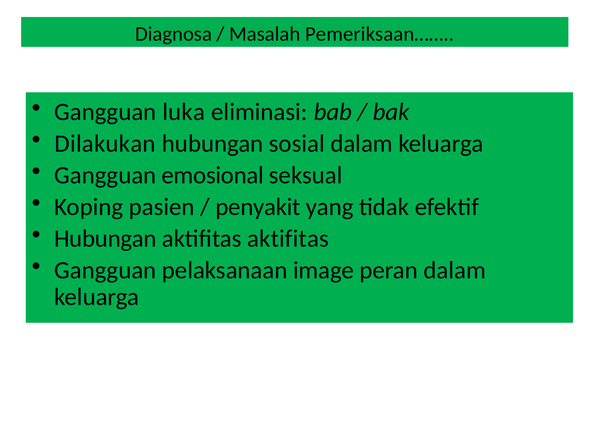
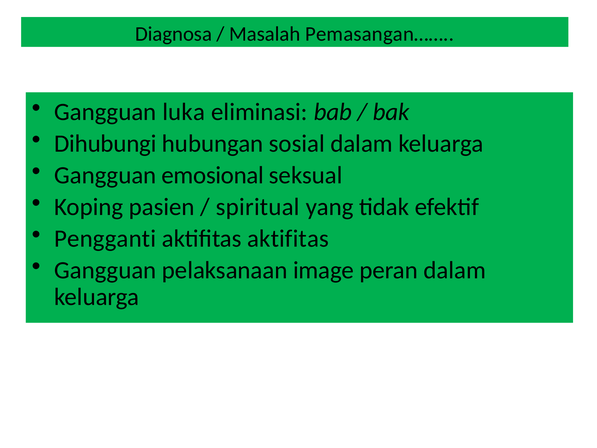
Pemeriksaan……: Pemeriksaan…… -> Pemasangan……
Dilakukan: Dilakukan -> Dihubungi
penyakit: penyakit -> spiritual
Hubungan at (105, 238): Hubungan -> Pengganti
